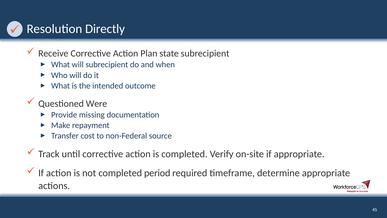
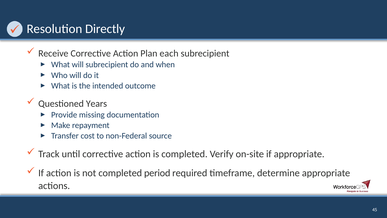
state: state -> each
Were: Were -> Years
